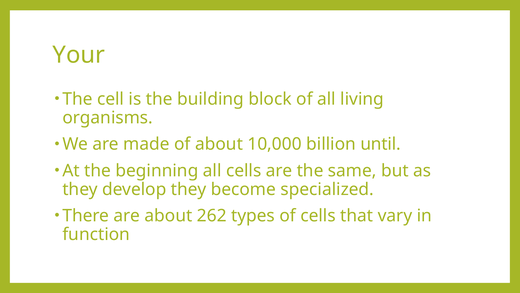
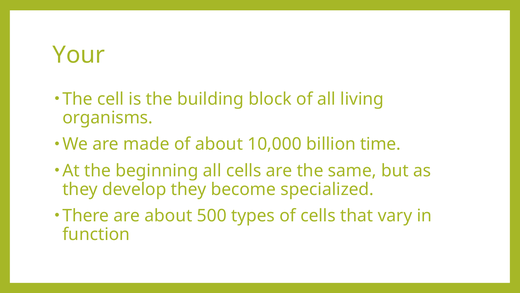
until: until -> time
262: 262 -> 500
